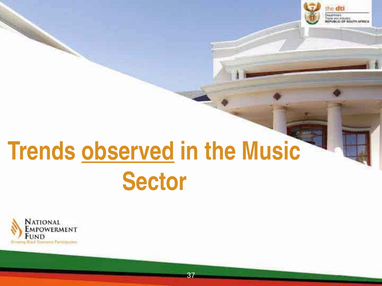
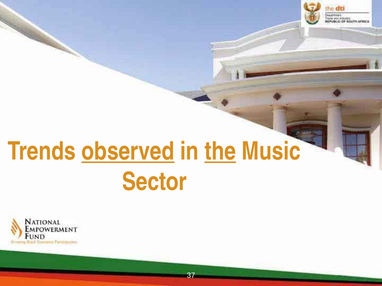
the underline: none -> present
